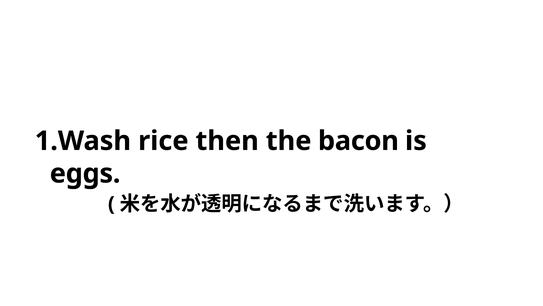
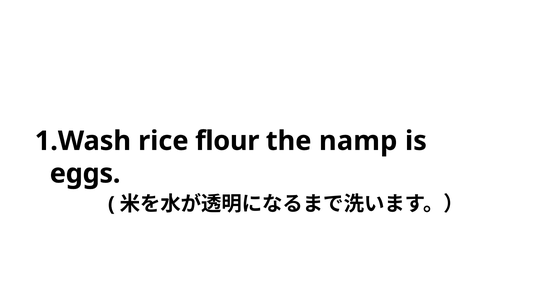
then: then -> flour
bacon: bacon -> namp
